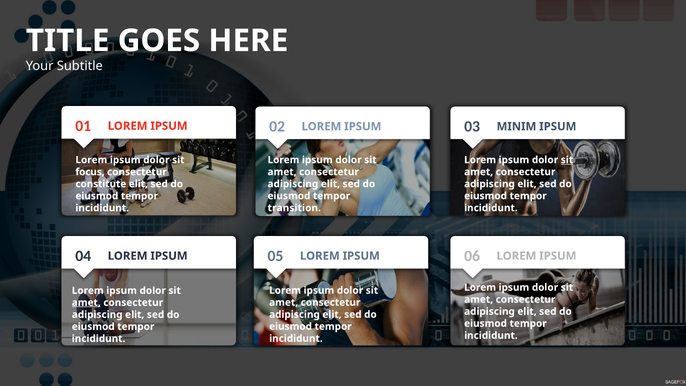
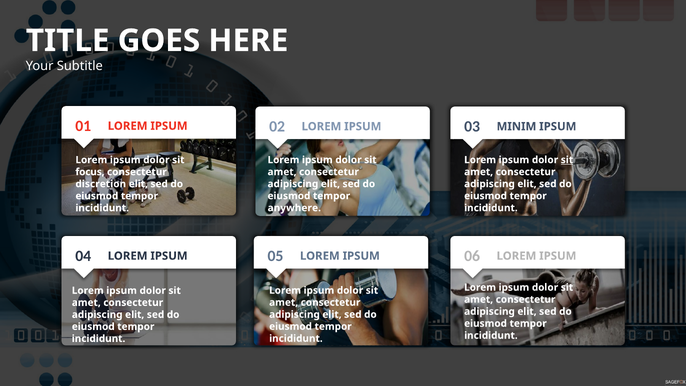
constitute: constitute -> discretion
transition: transition -> anywhere
amet at (86, 302) underline: present -> none
